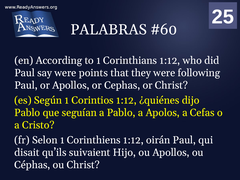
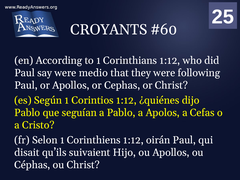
PALABRAS: PALABRAS -> CROYANTS
points: points -> medio
